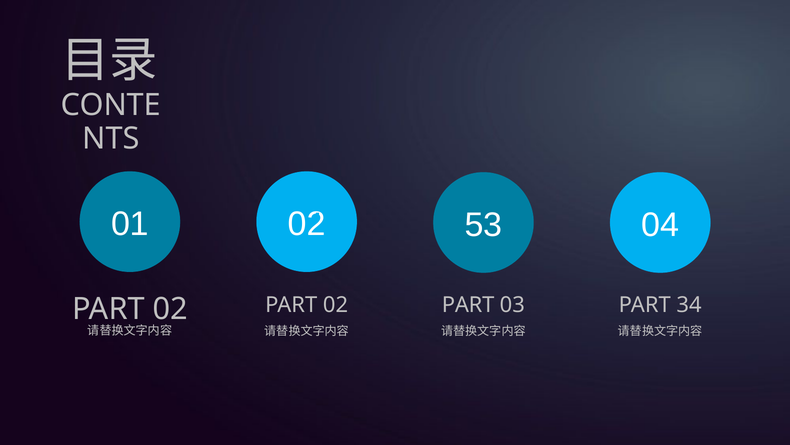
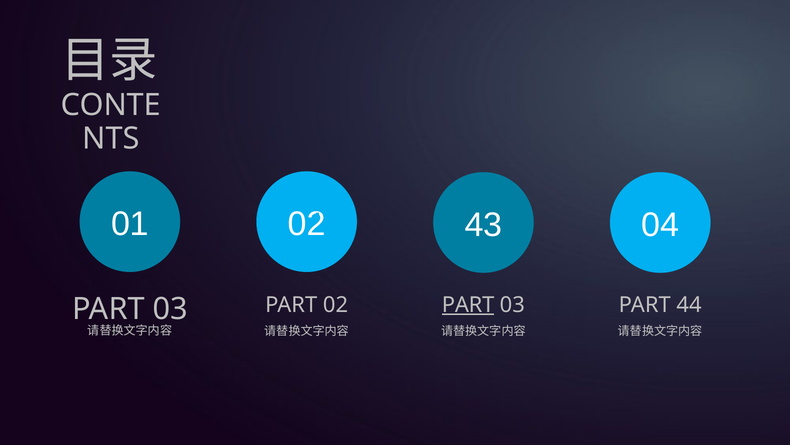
53: 53 -> 43
PART at (468, 304) underline: none -> present
34: 34 -> 44
02 at (170, 309): 02 -> 03
